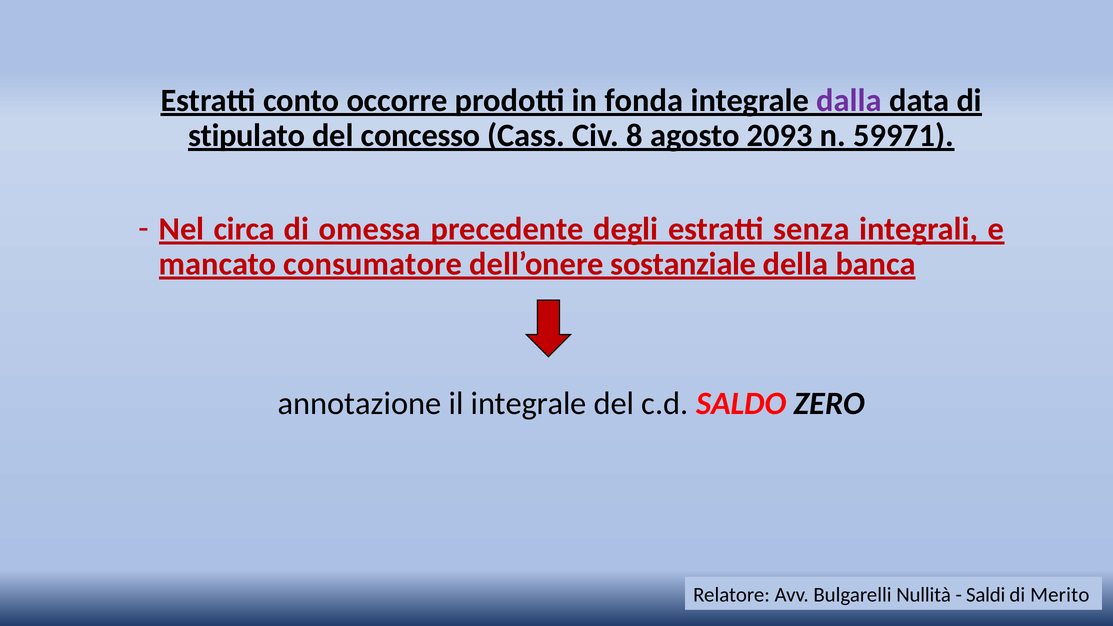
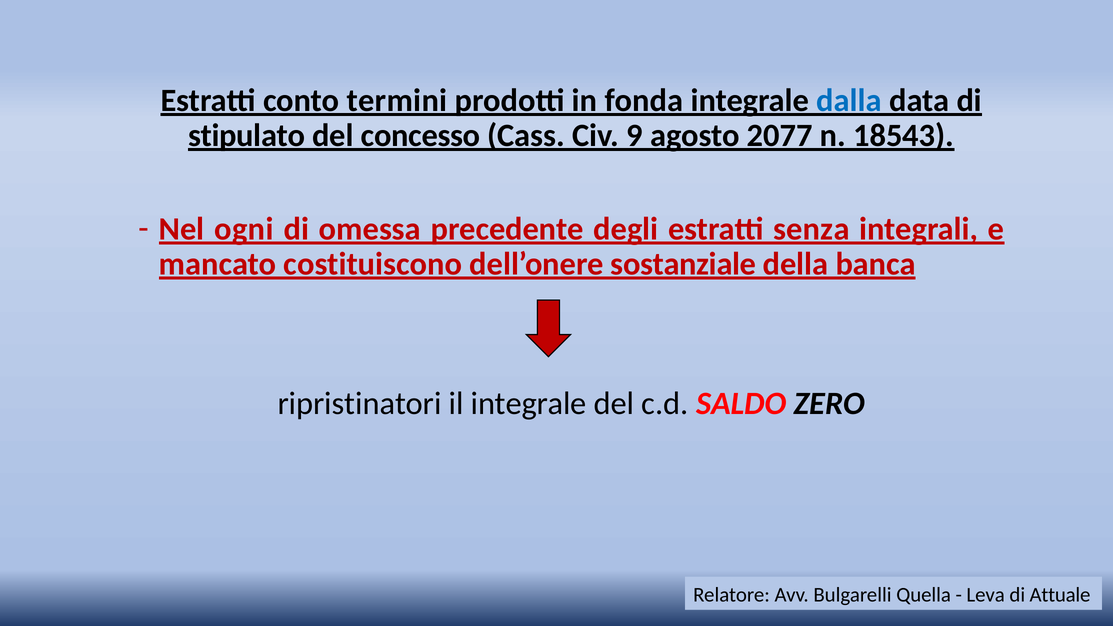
occorre: occorre -> termini
dalla colour: purple -> blue
8: 8 -> 9
2093: 2093 -> 2077
59971: 59971 -> 18543
circa: circa -> ogni
consumatore: consumatore -> costituiscono
annotazione: annotazione -> ripristinatori
Nullità: Nullità -> Quella
Saldi: Saldi -> Leva
Merito: Merito -> Attuale
